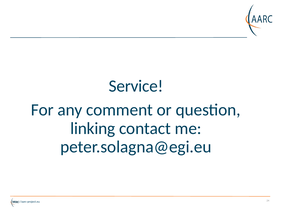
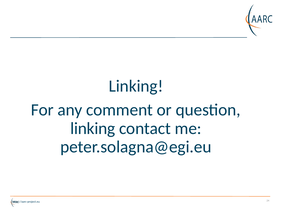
Service at (136, 86): Service -> Linking
